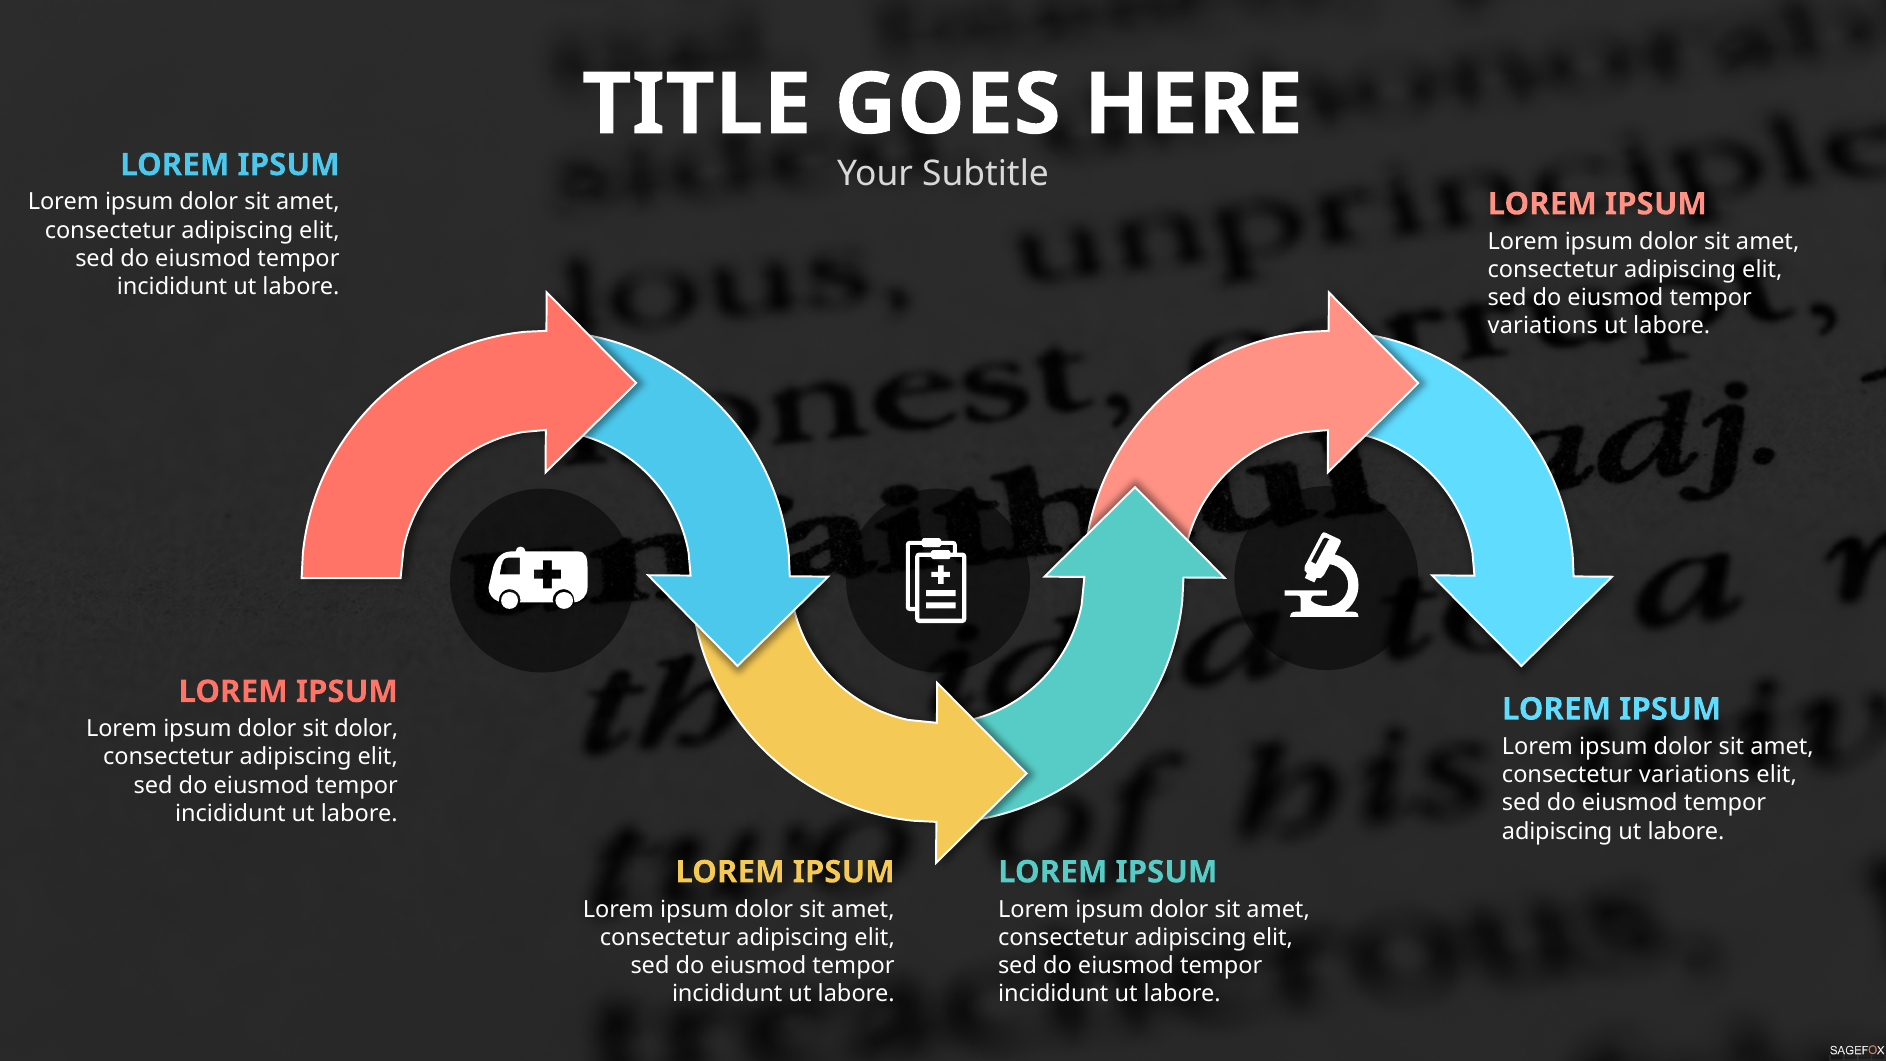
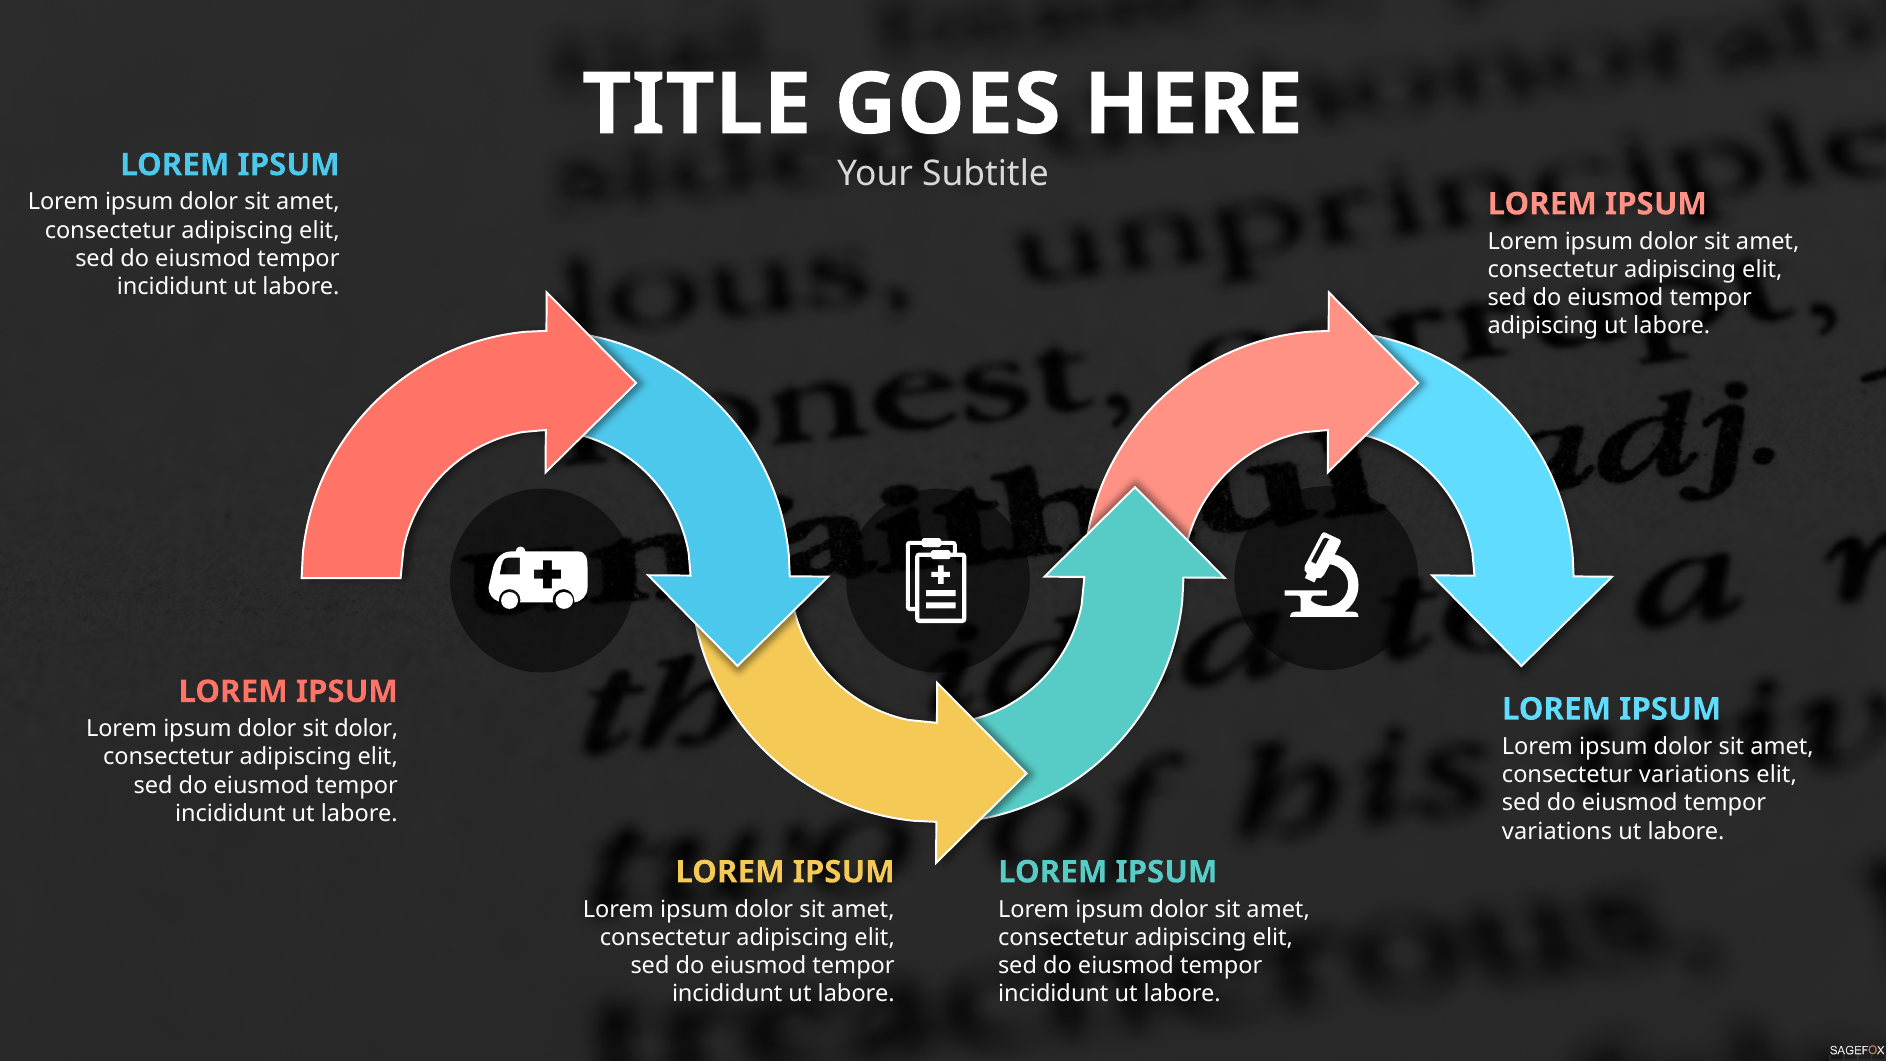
variations at (1543, 326): variations -> adipiscing
adipiscing at (1557, 831): adipiscing -> variations
